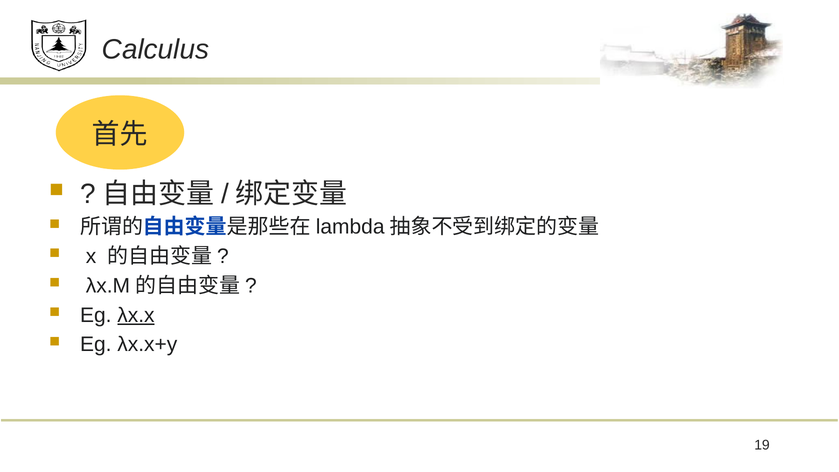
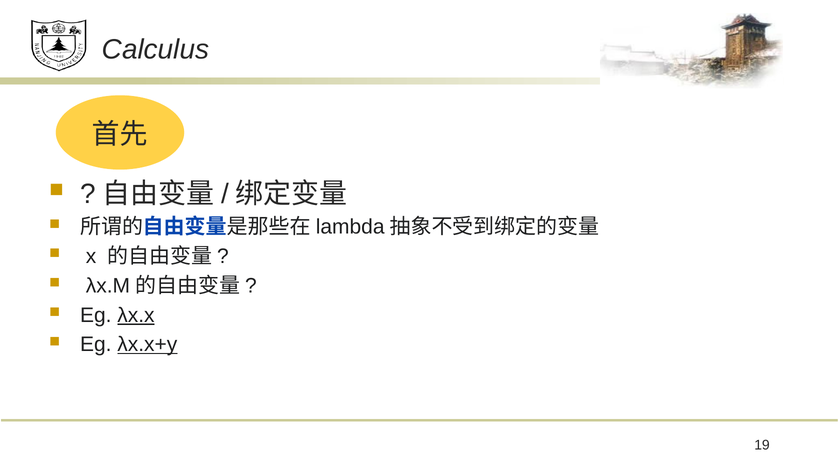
λx.x+y underline: none -> present
